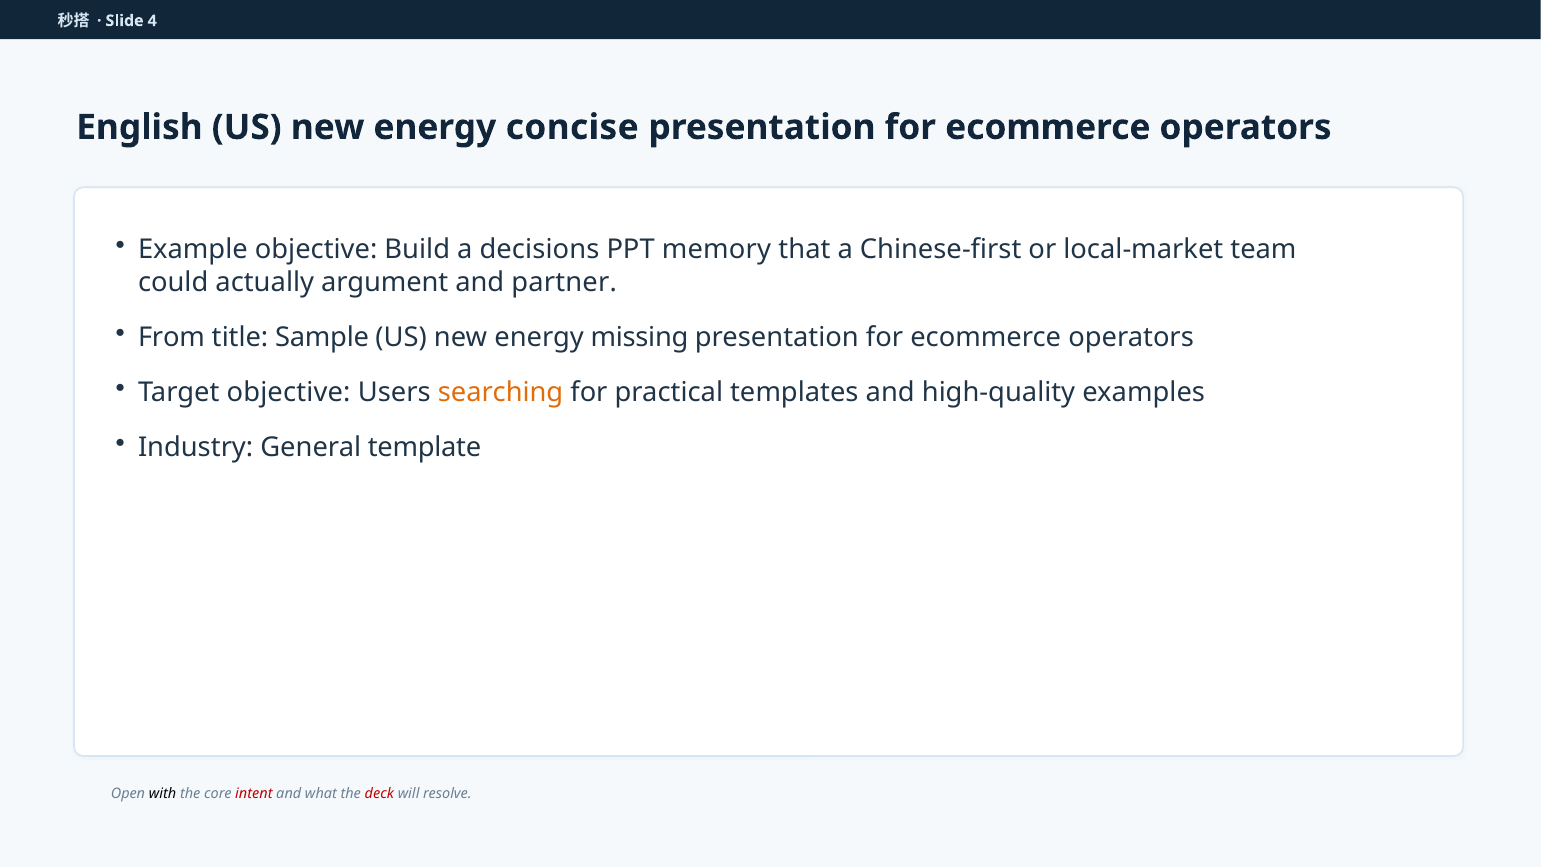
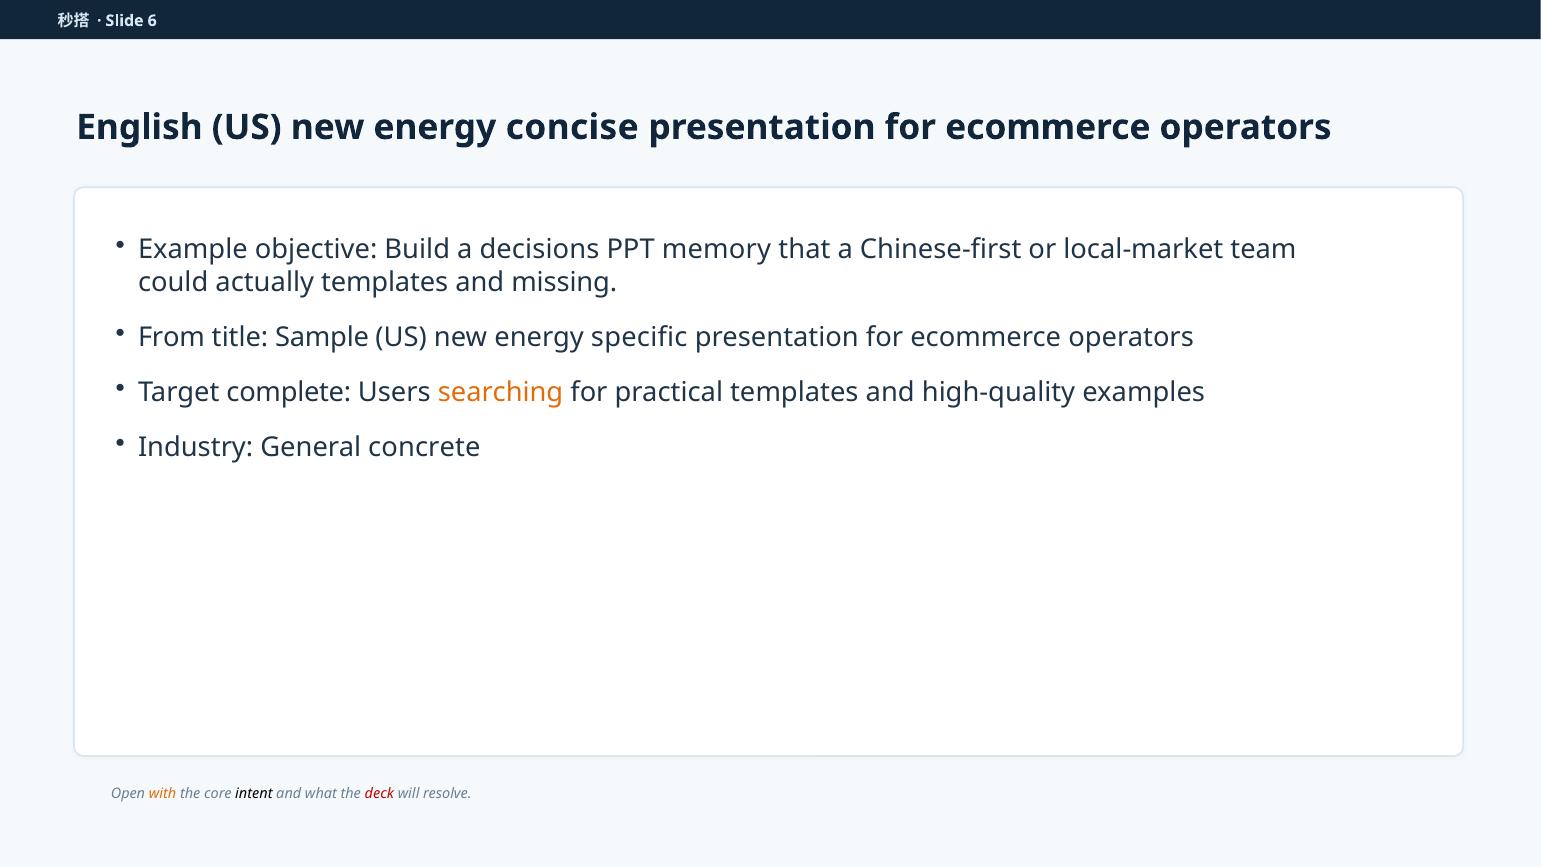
4: 4 -> 6
actually argument: argument -> templates
partner: partner -> missing
missing: missing -> specific
Target objective: objective -> complete
template: template -> concrete
with colour: black -> orange
intent colour: red -> black
